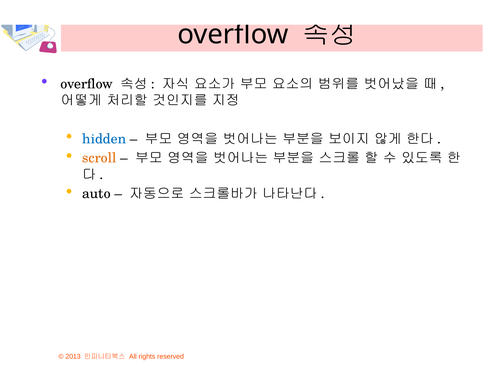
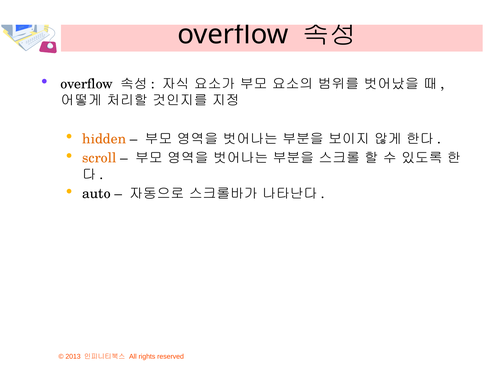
hidden colour: blue -> orange
